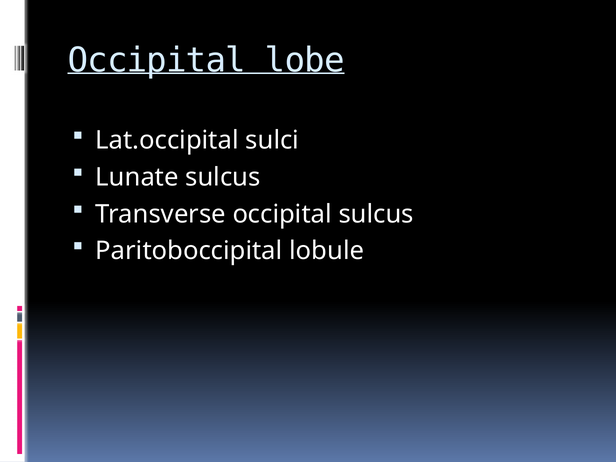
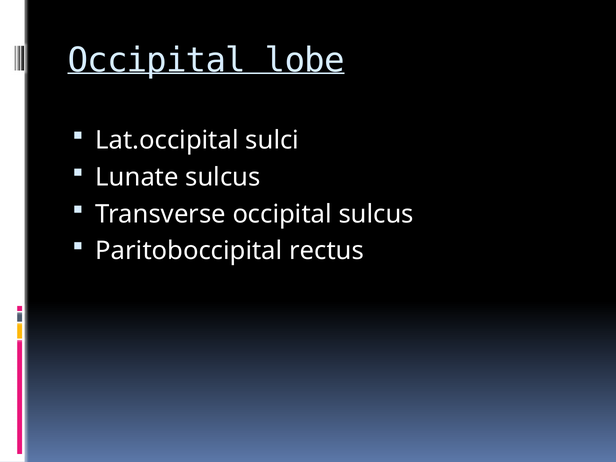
lobule: lobule -> rectus
